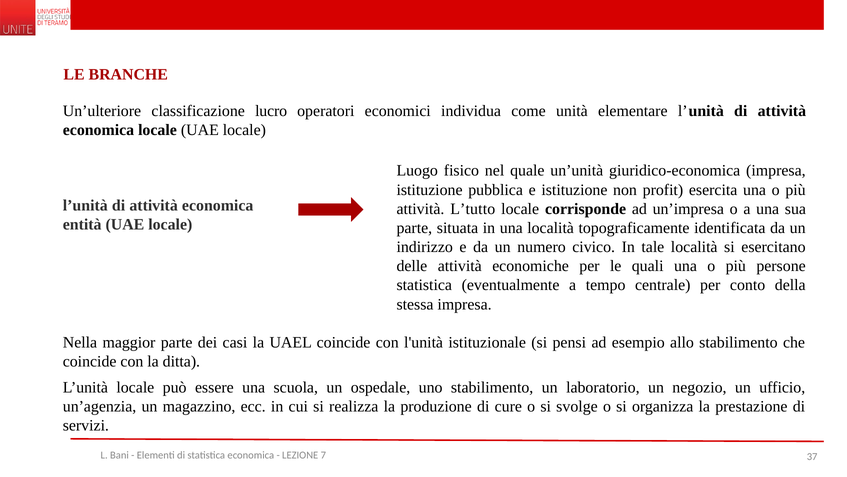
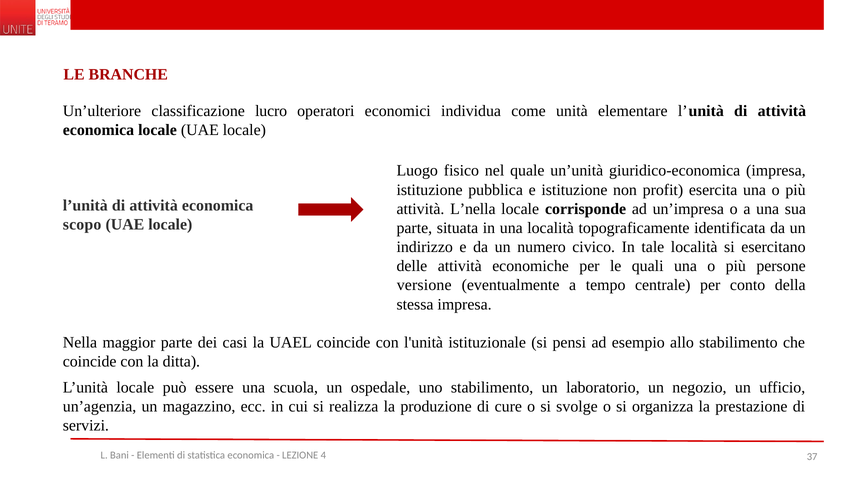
L’tutto: L’tutto -> L’nella
entità: entità -> scopo
statistica at (424, 285): statistica -> versione
7: 7 -> 4
